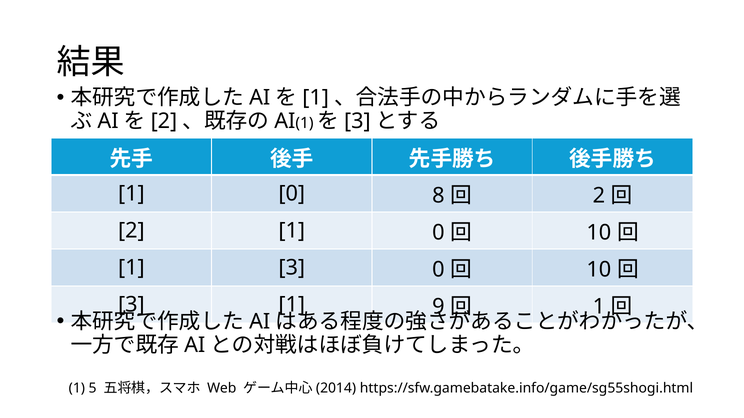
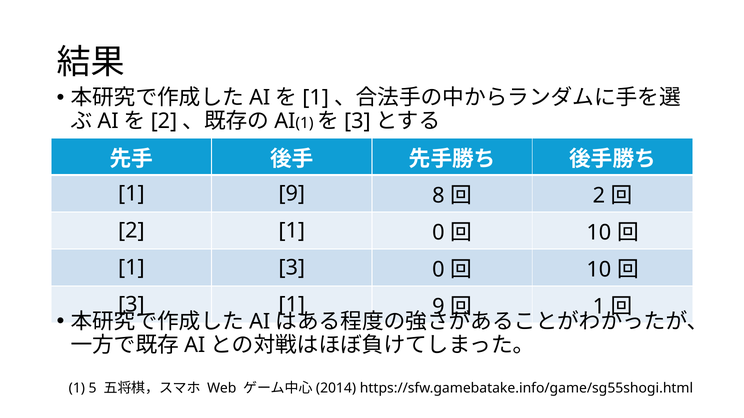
0 at (292, 194): 0 -> 9
